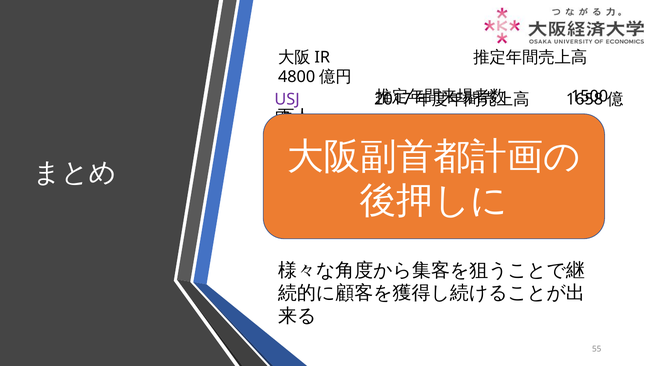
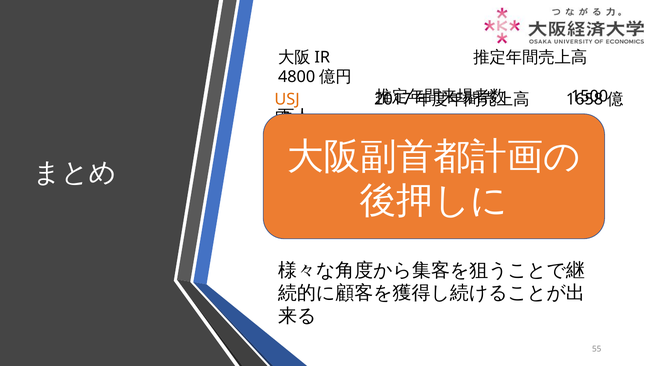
USJ colour: purple -> orange
